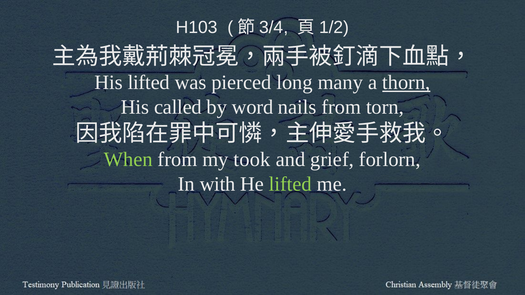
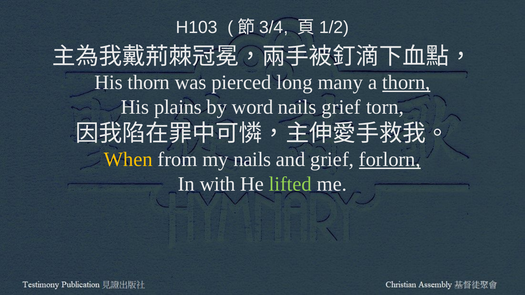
His lifted: lifted -> thorn
called: called -> plains
nails from: from -> grief
When colour: light green -> yellow
my took: took -> nails
forlorn underline: none -> present
